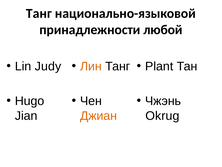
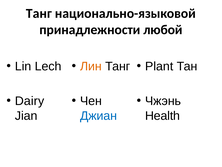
Judy: Judy -> Lech
Hugo: Hugo -> Dairy
Джиан colour: orange -> blue
Okrug: Okrug -> Health
